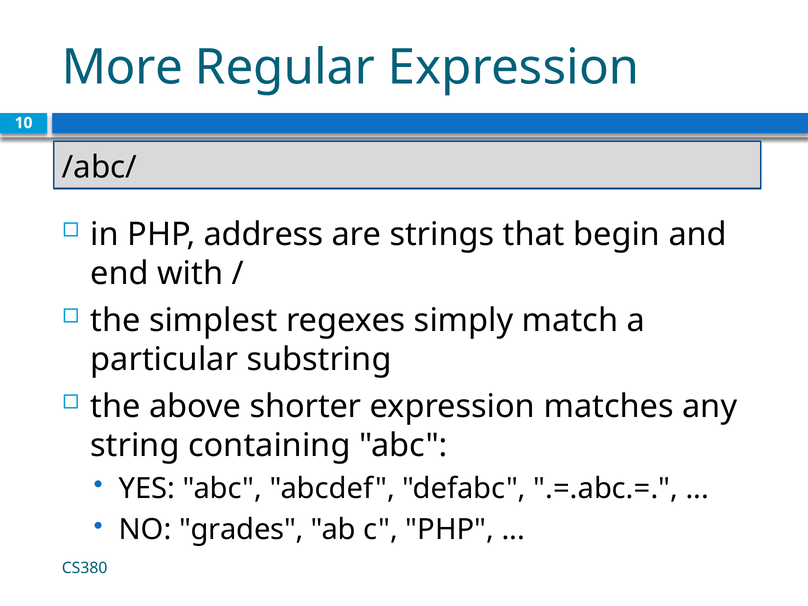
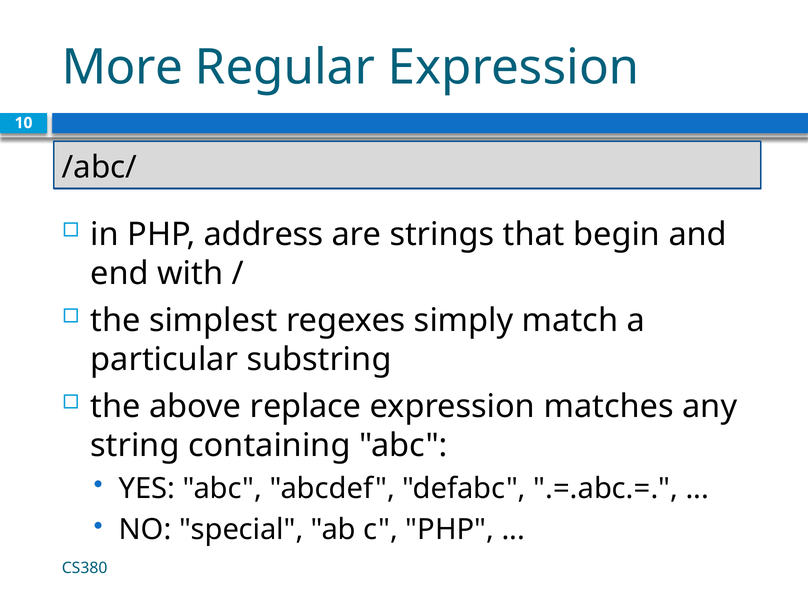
shorter: shorter -> replace
grades: grades -> special
